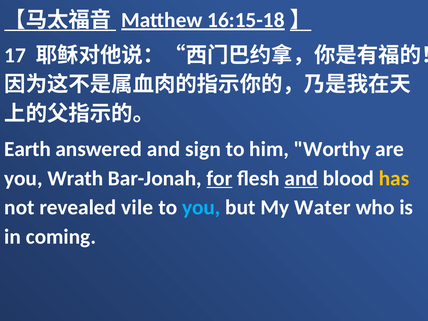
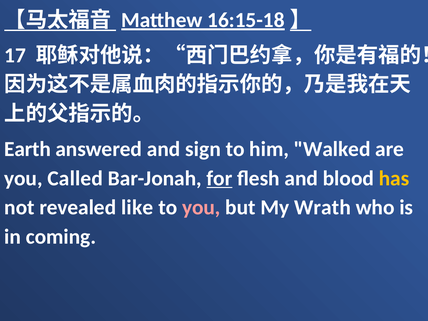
Worthy: Worthy -> Walked
Wrath: Wrath -> Called
and at (301, 178) underline: present -> none
vile: vile -> like
you at (201, 208) colour: light blue -> pink
Water: Water -> Wrath
